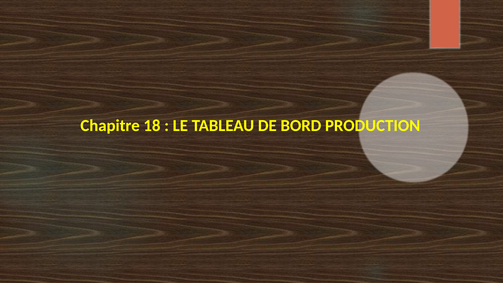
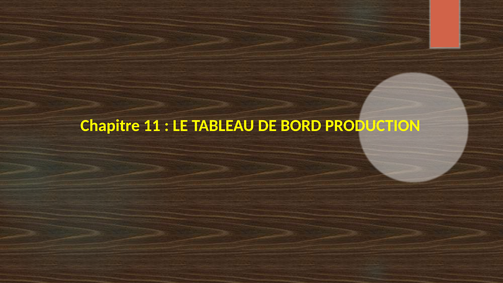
18: 18 -> 11
